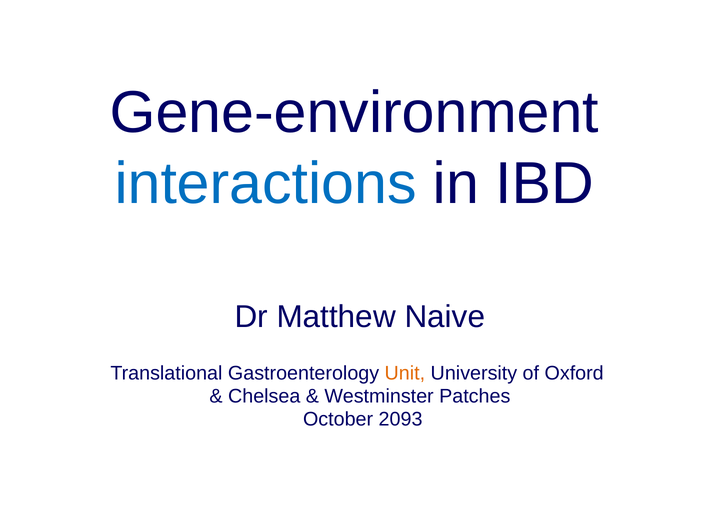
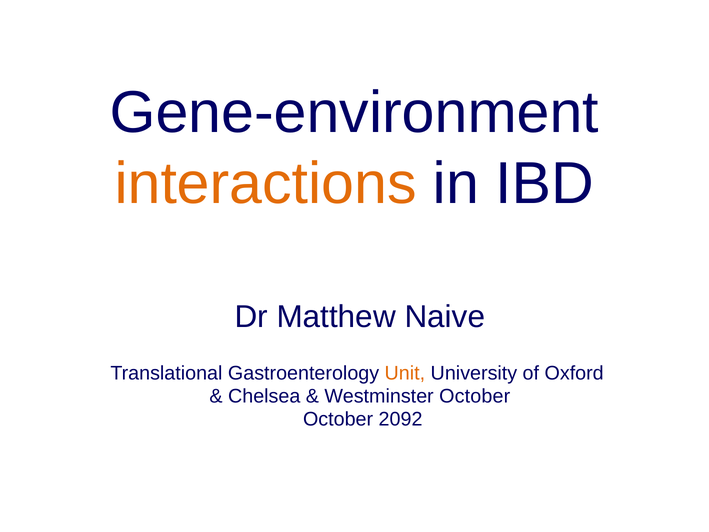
interactions colour: blue -> orange
Westminster Patches: Patches -> October
2093: 2093 -> 2092
